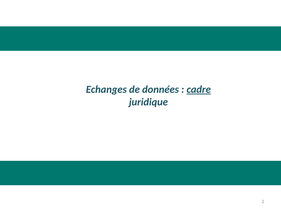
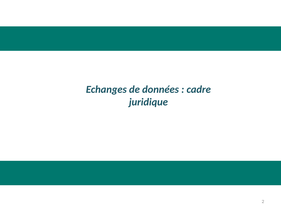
cadre underline: present -> none
